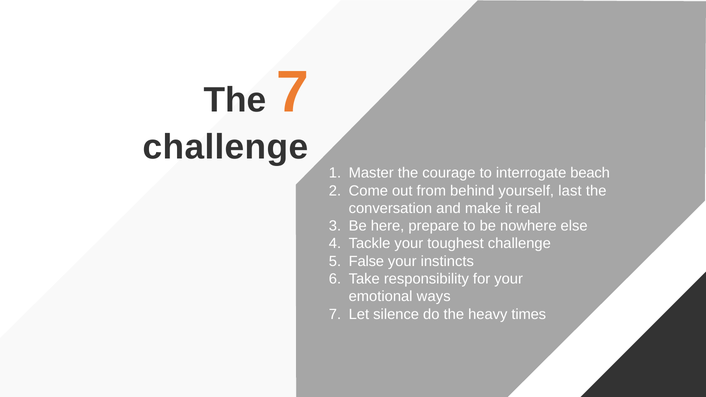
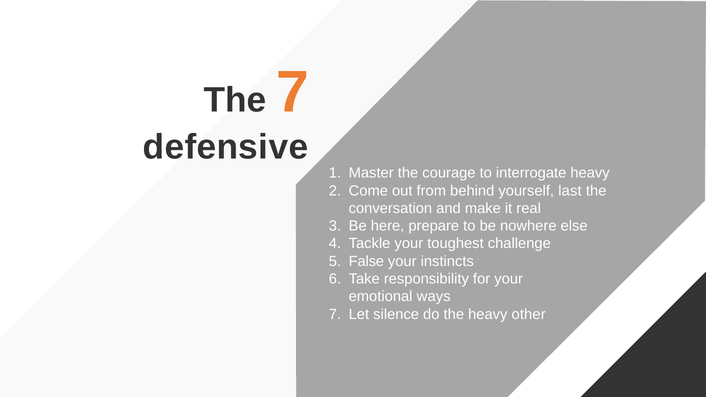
challenge at (225, 147): challenge -> defensive
interrogate beach: beach -> heavy
times: times -> other
